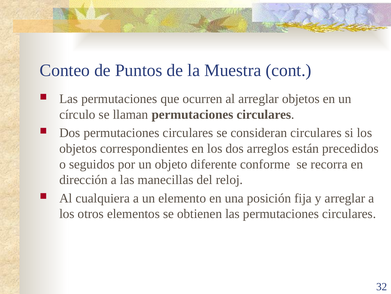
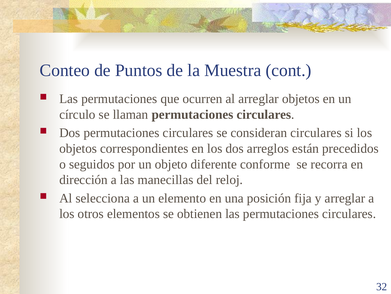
cualquiera: cualquiera -> selecciona
